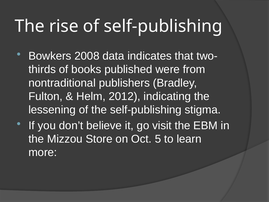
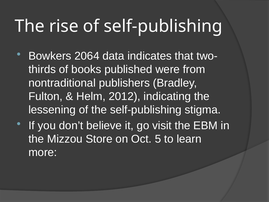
2008: 2008 -> 2064
